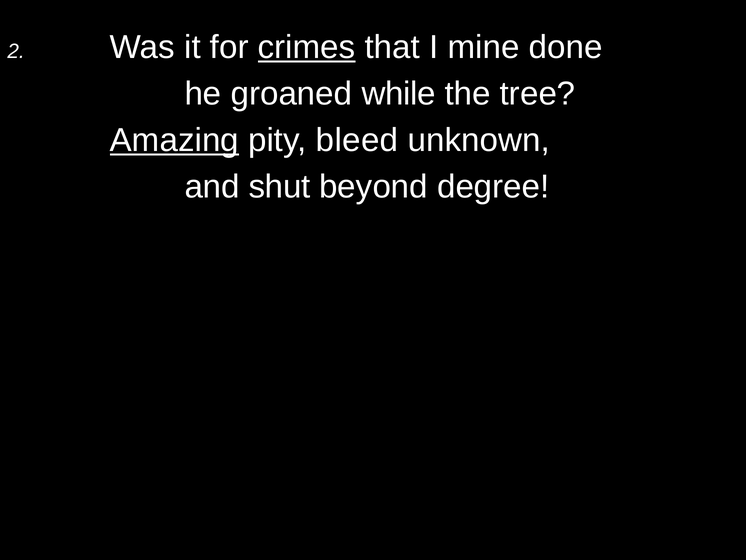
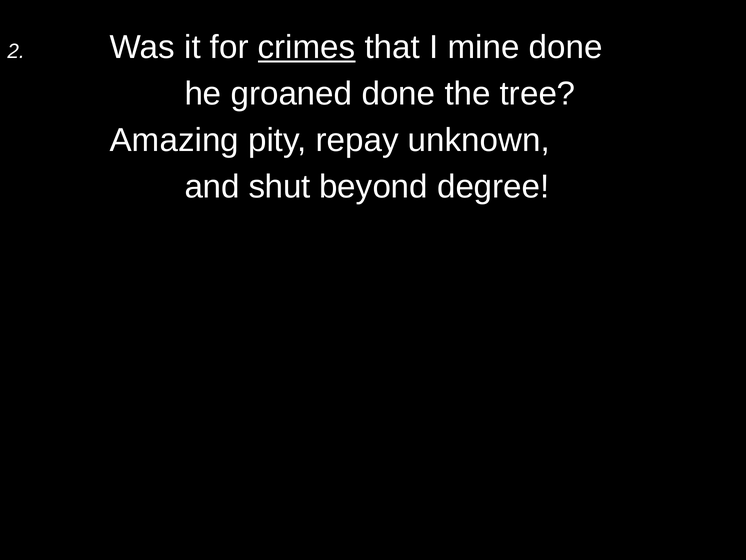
groaned while: while -> done
Amazing underline: present -> none
bleed: bleed -> repay
